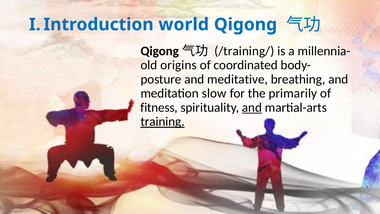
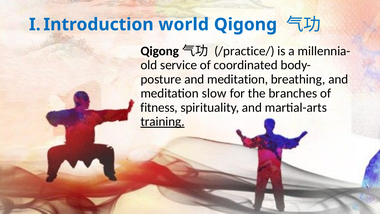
/training/: /training/ -> /practice/
origins: origins -> service
meditative at (238, 79): meditative -> meditation
primarily: primarily -> branches
and at (252, 107) underline: present -> none
